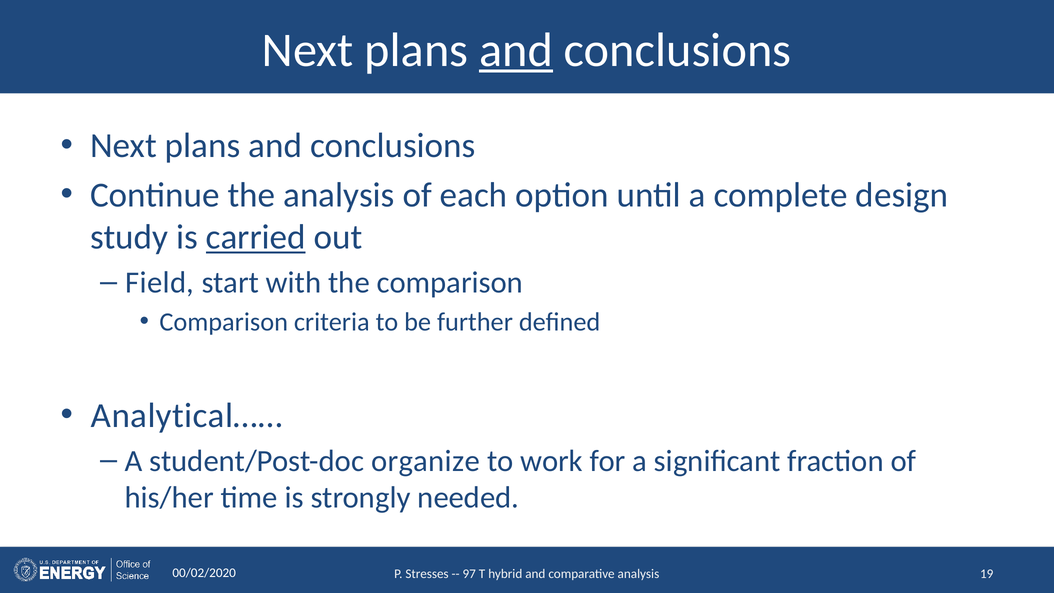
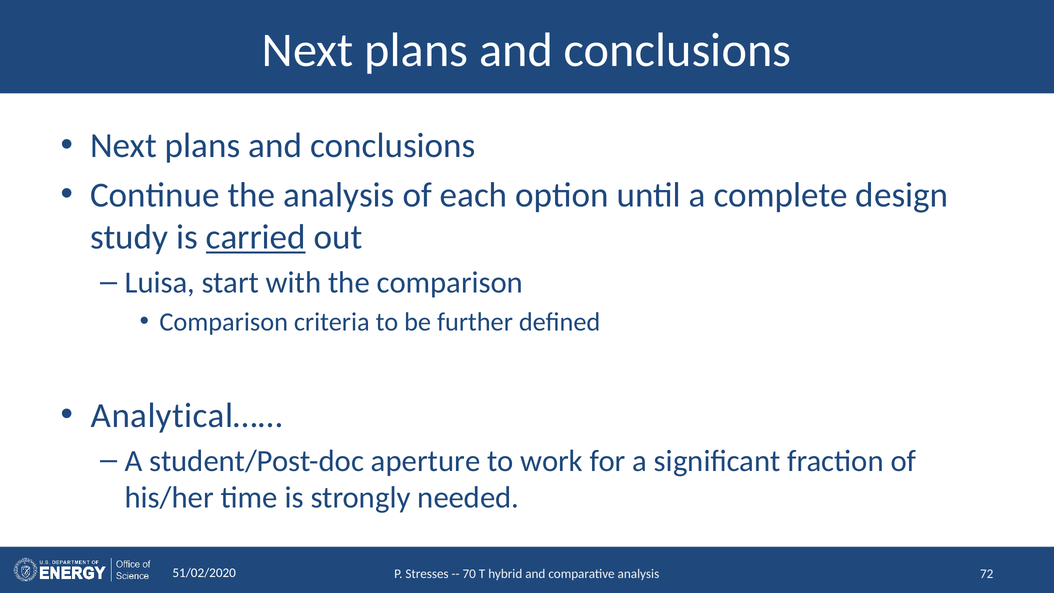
and at (516, 50) underline: present -> none
Field: Field -> Luisa
organize: organize -> aperture
00/02/2020: 00/02/2020 -> 51/02/2020
97: 97 -> 70
19: 19 -> 72
